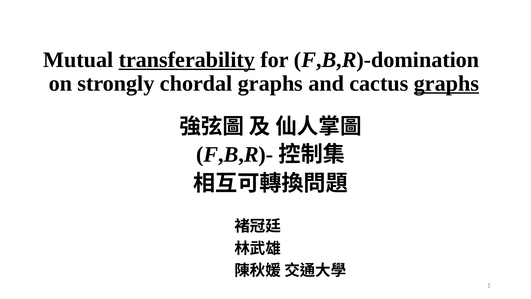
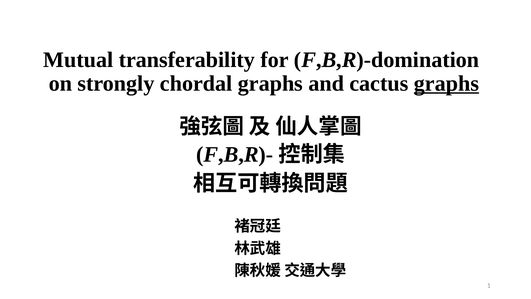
transferability underline: present -> none
